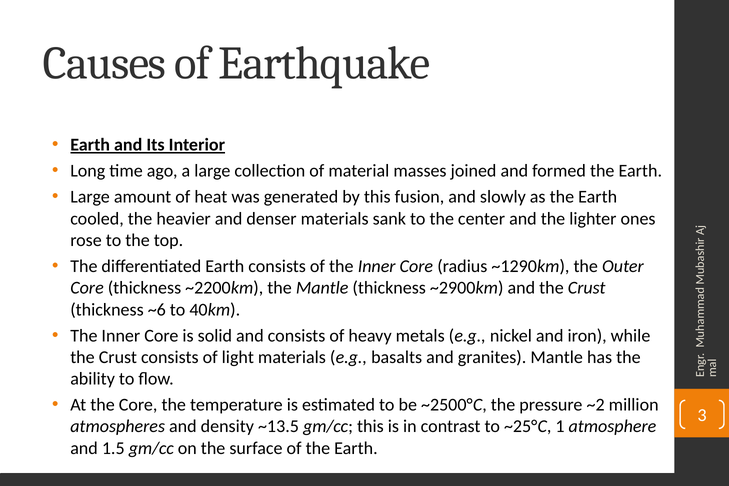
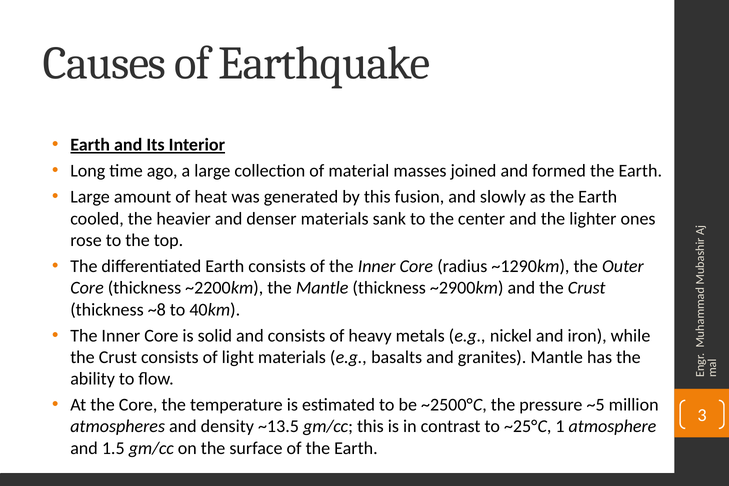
~6: ~6 -> ~8
~2: ~2 -> ~5
